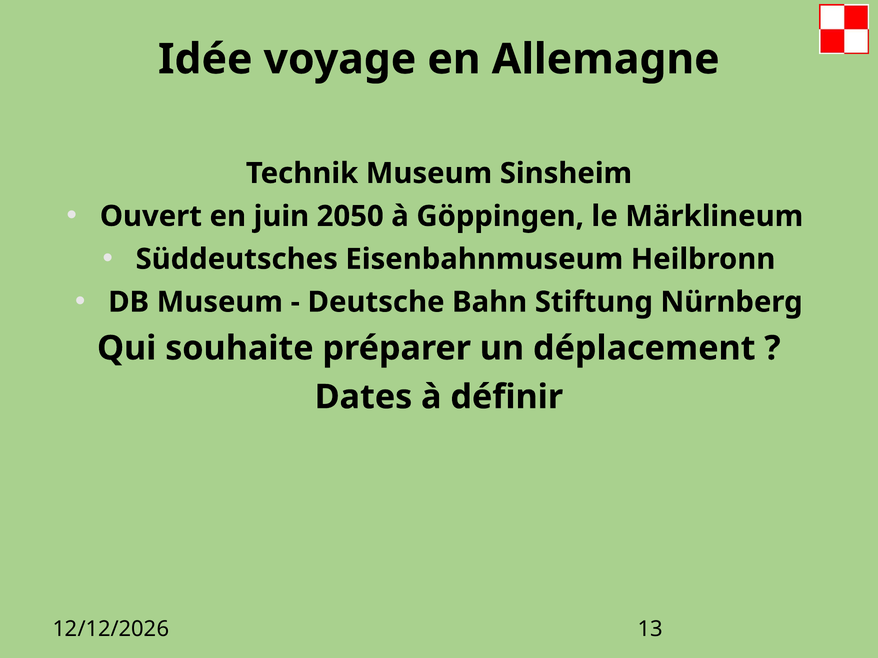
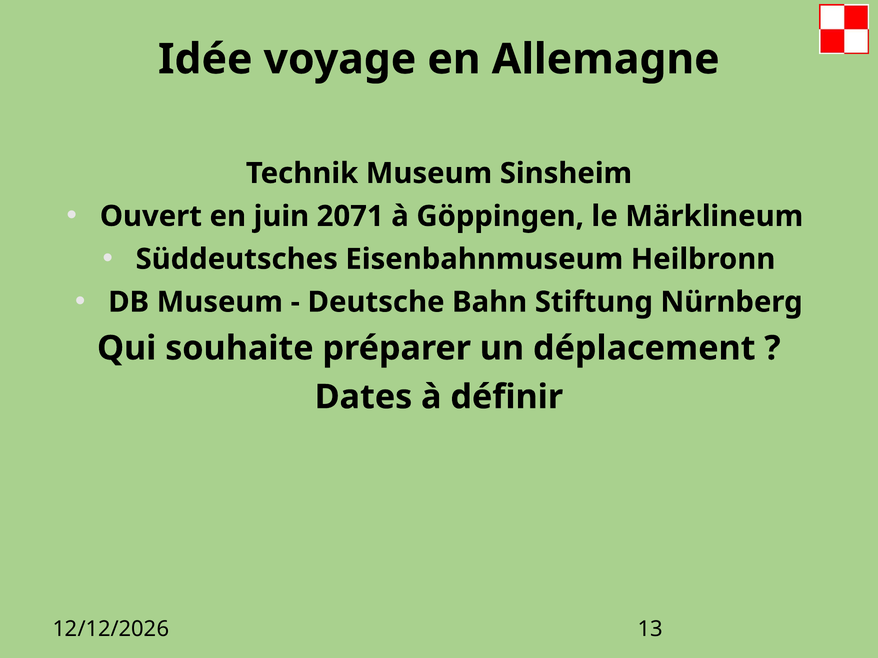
2050: 2050 -> 2071
